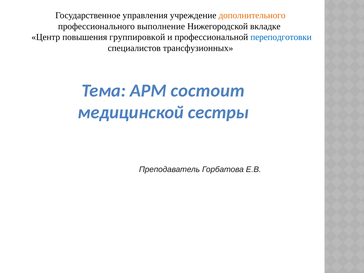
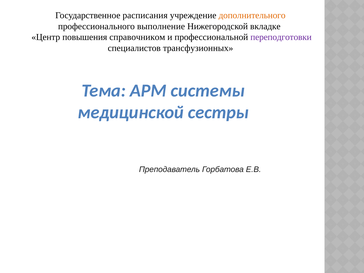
управления: управления -> расписания
группировкой: группировкой -> справочником
переподготовки colour: blue -> purple
состоит: состоит -> системы
